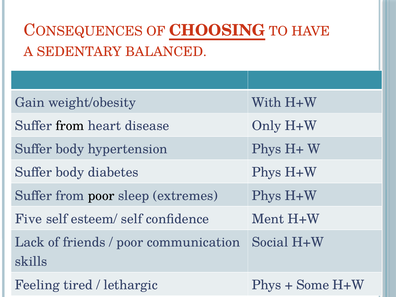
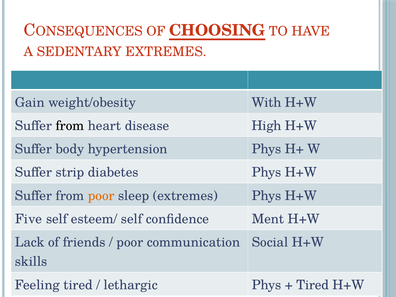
SEDENTARY BALANCED: BALANCED -> EXTREMES
Only: Only -> High
body at (70, 172): body -> strip
poor at (101, 196) colour: black -> orange
Some at (313, 285): Some -> Tired
